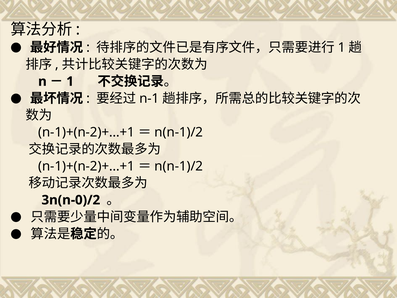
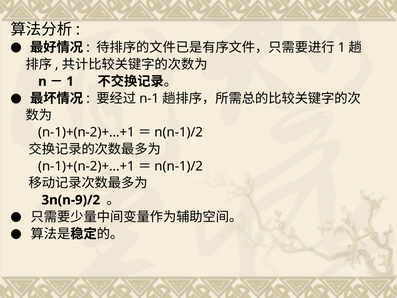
3n(n-0)/2: 3n(n-0)/2 -> 3n(n-9)/2
